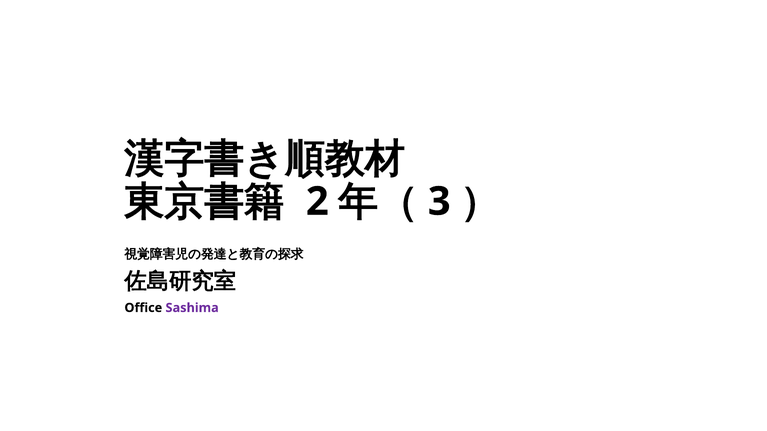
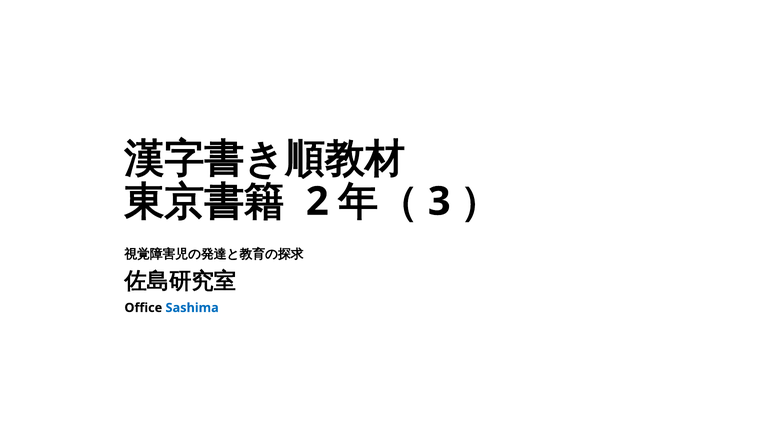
Sashima colour: purple -> blue
